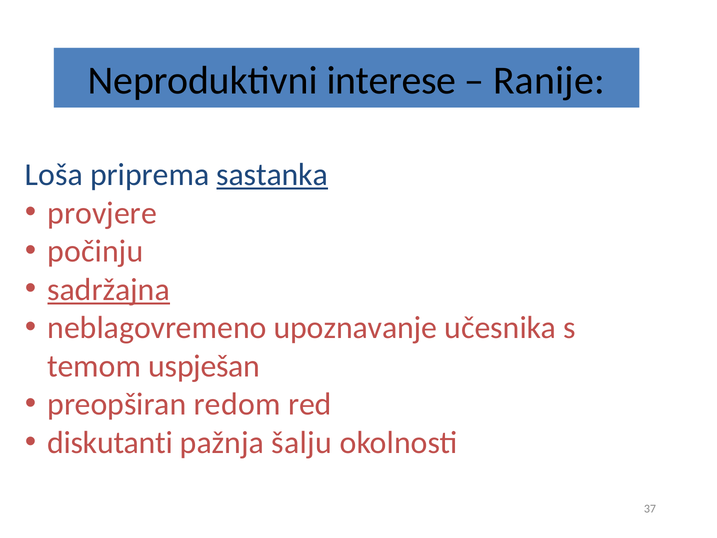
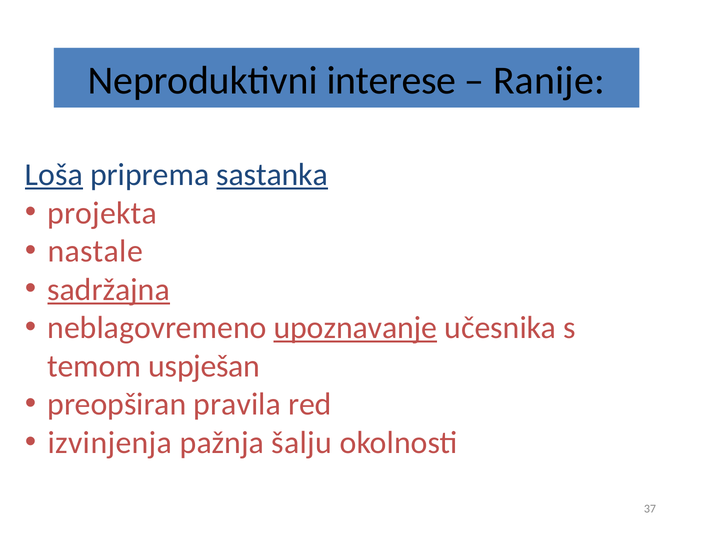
Loša underline: none -> present
provjere: provjere -> projekta
počinju: počinju -> nastale
upoznavanje underline: none -> present
redom: redom -> pravila
diskutanti: diskutanti -> izvinjenja
